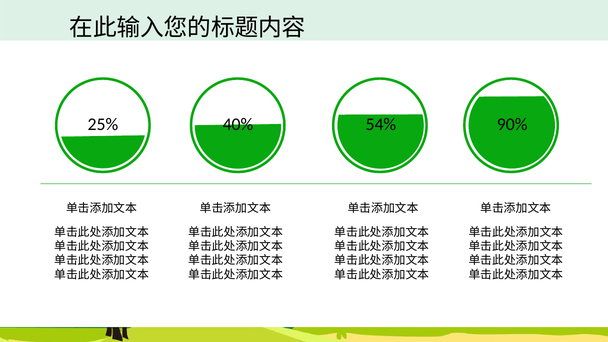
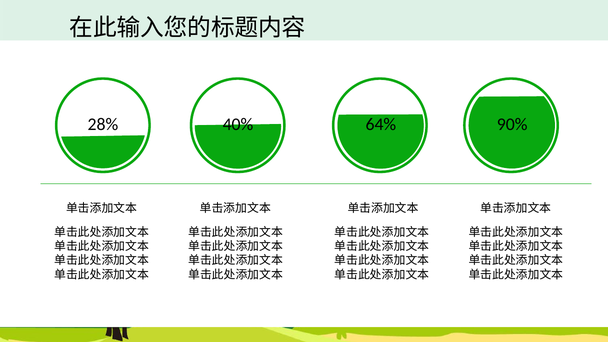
25%: 25% -> 28%
54%: 54% -> 64%
